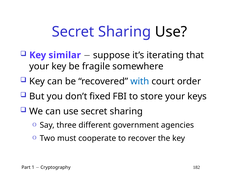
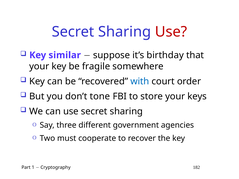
Use at (171, 32) colour: black -> red
iterating: iterating -> birthday
fixed: fixed -> tone
